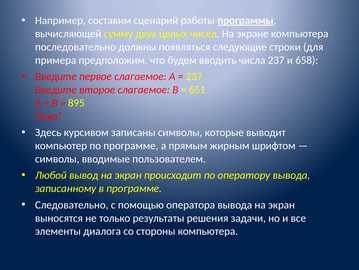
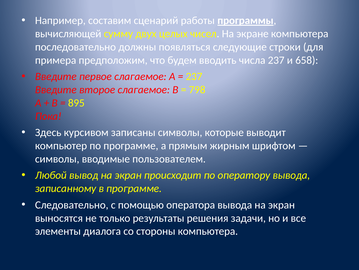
651: 651 -> 798
